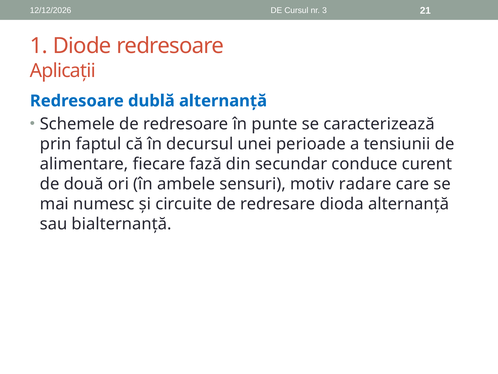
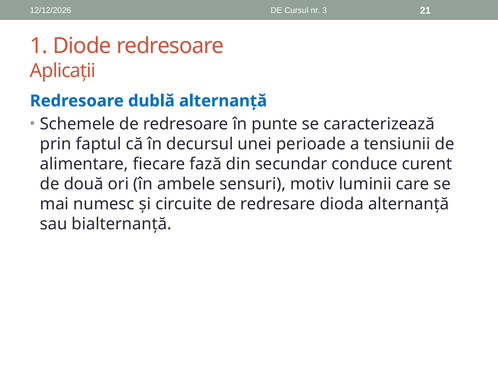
radare: radare -> luminii
